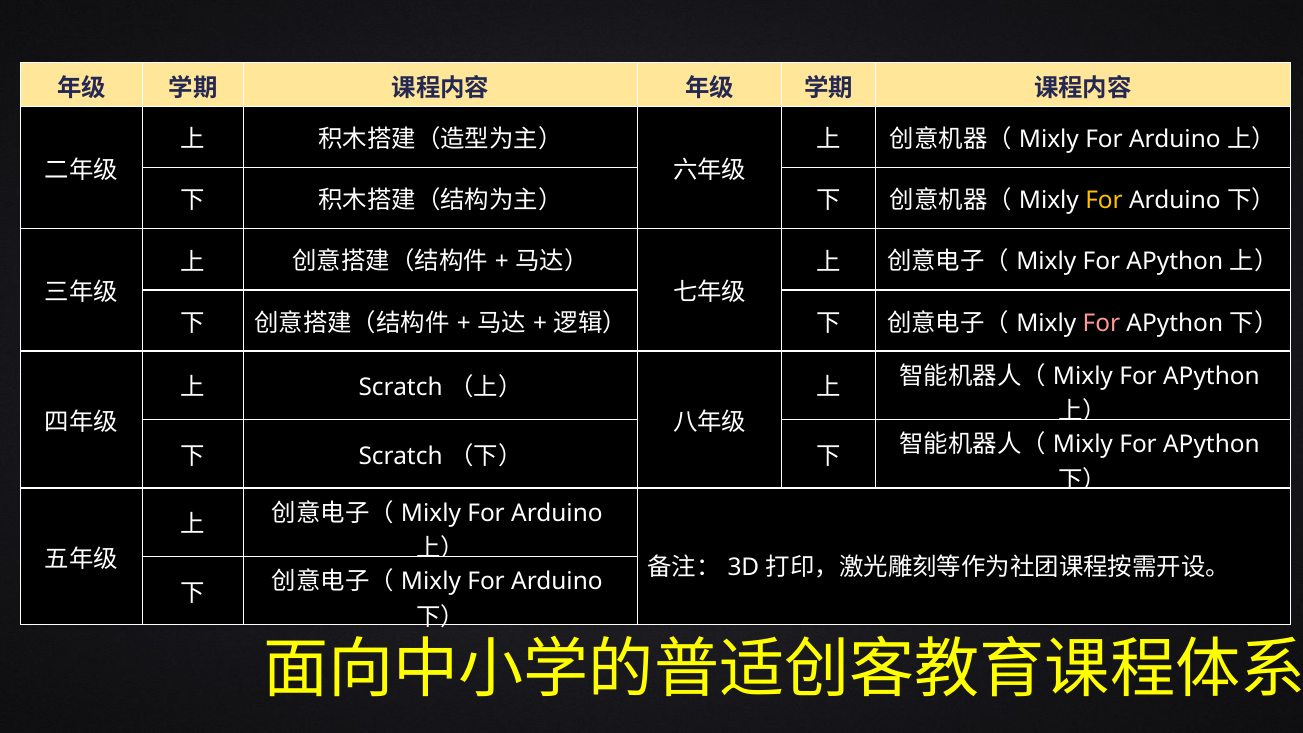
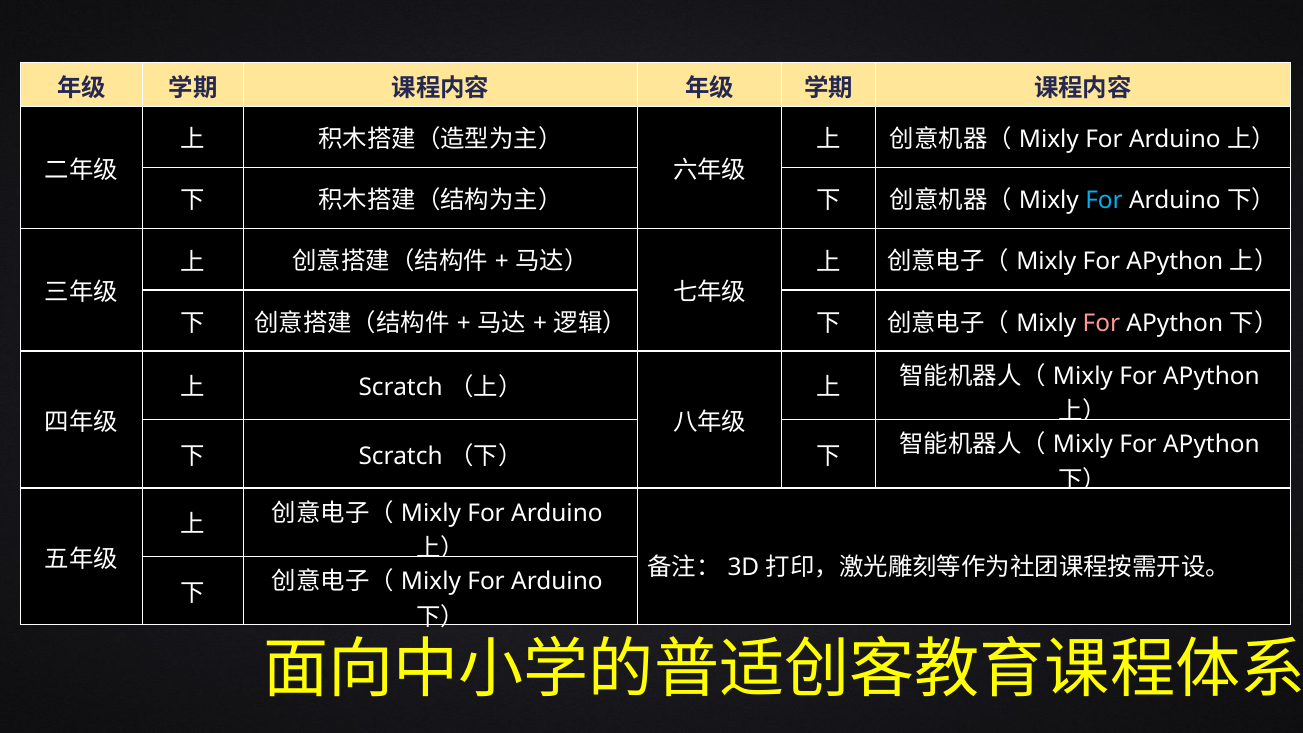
For at (1104, 201) colour: yellow -> light blue
